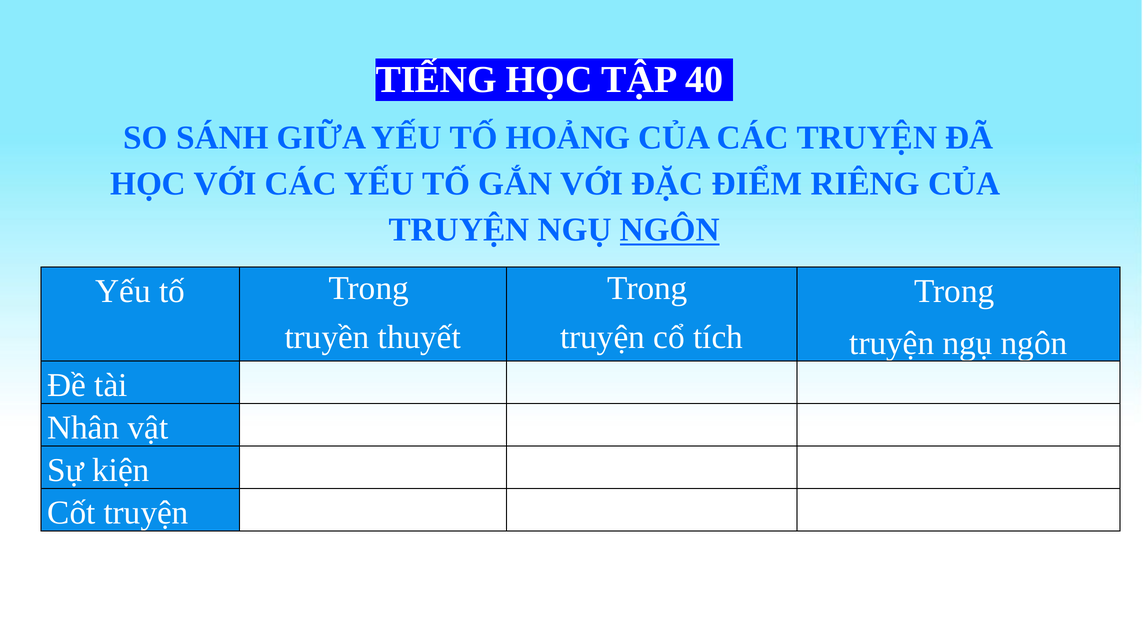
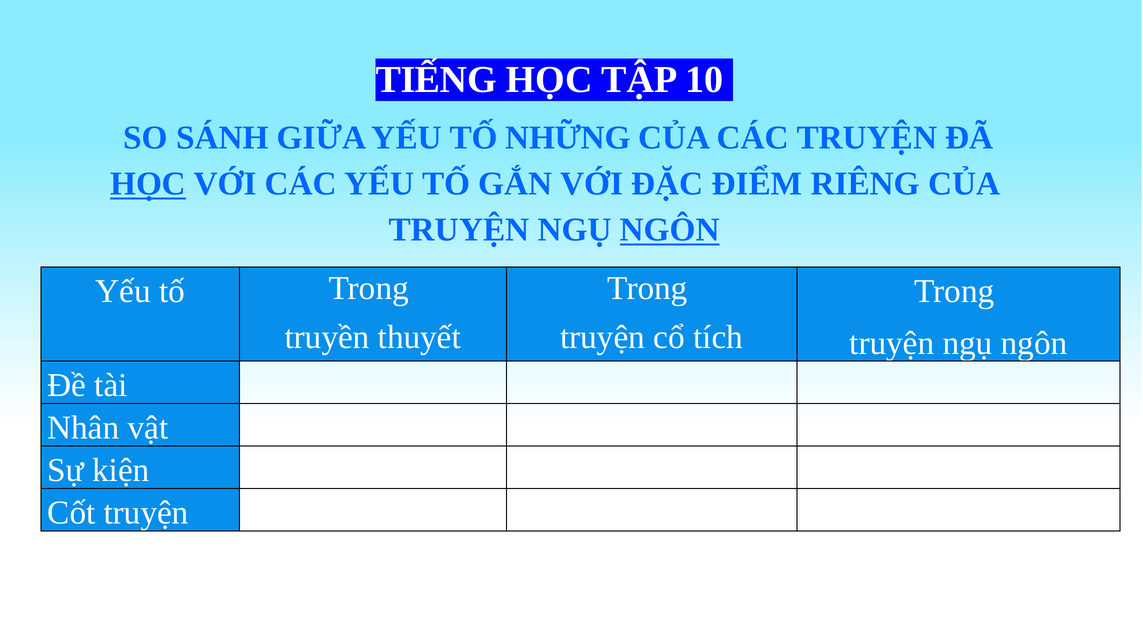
40: 40 -> 10
HOẢNG: HOẢNG -> NHỮNG
HỌC at (148, 184) underline: none -> present
